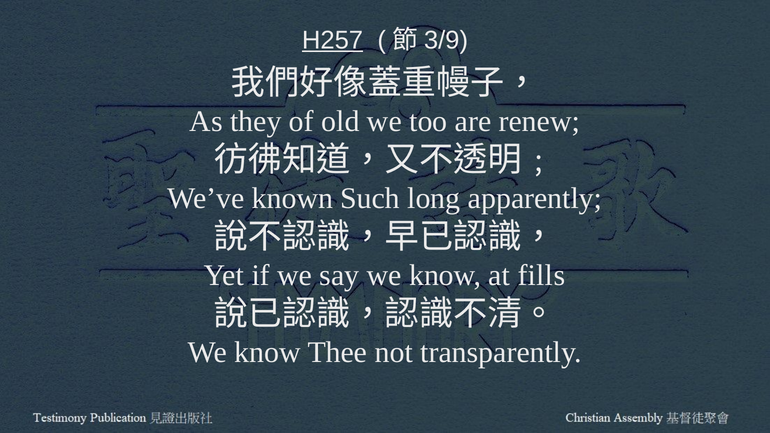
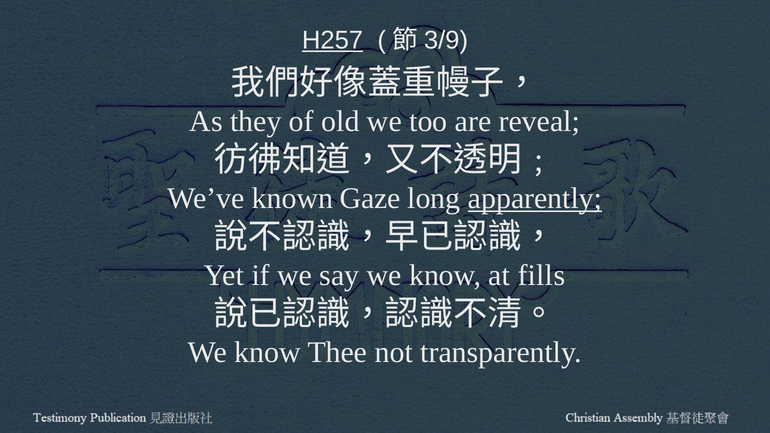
renew: renew -> reveal
Such: Such -> Gaze
apparently underline: none -> present
